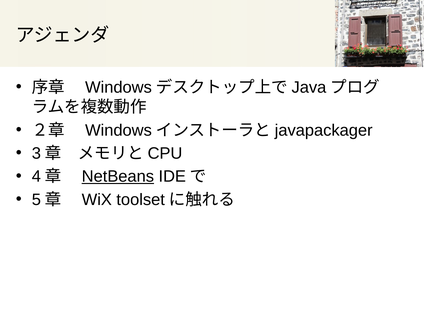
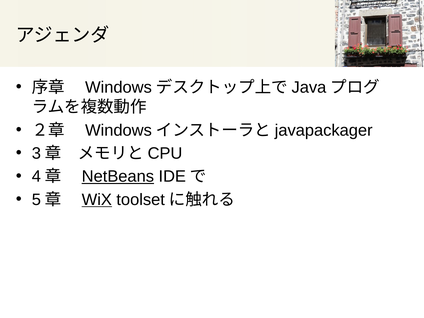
WiX underline: none -> present
